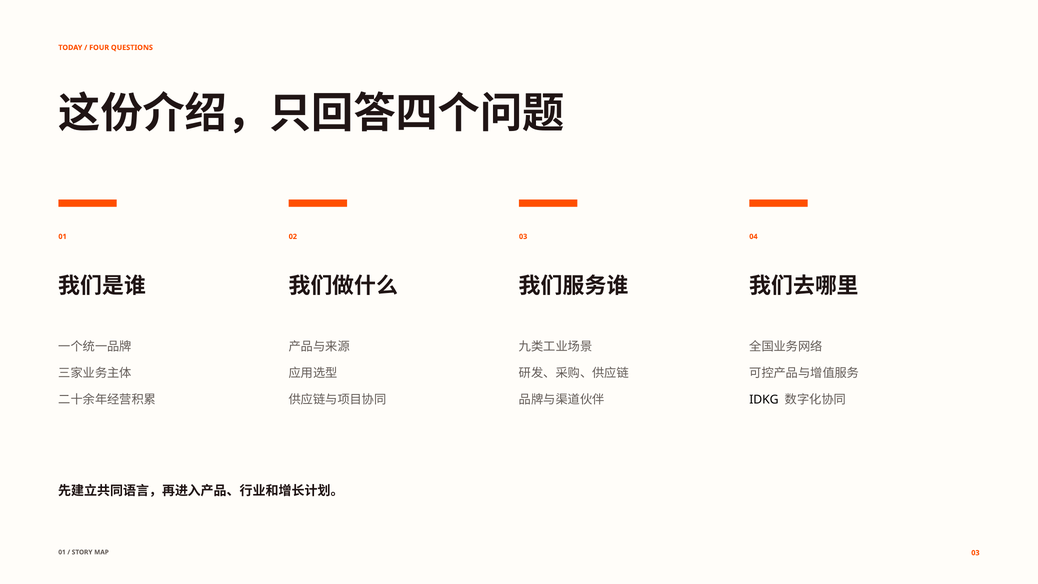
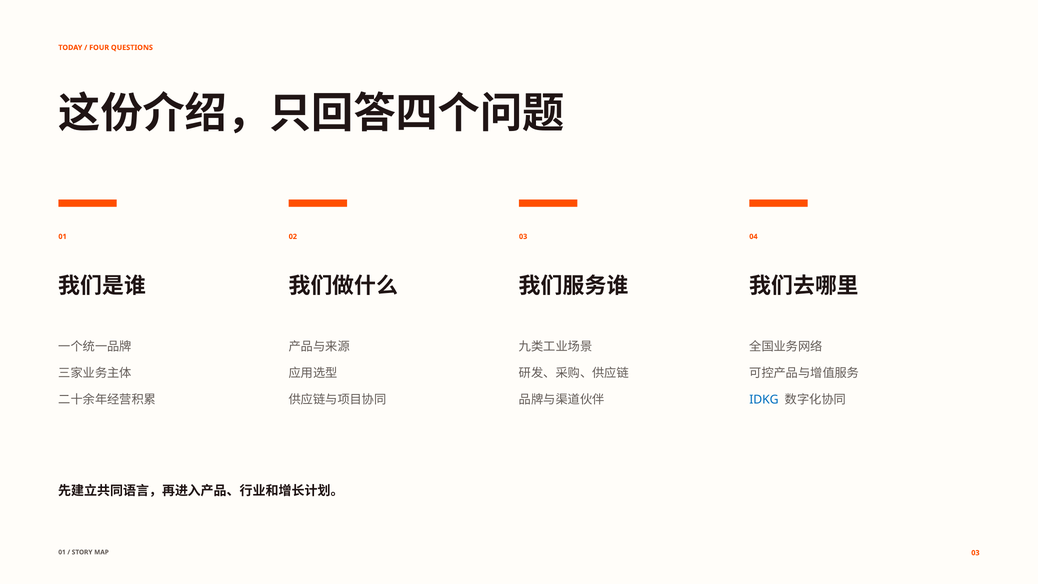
IDKG colour: black -> blue
